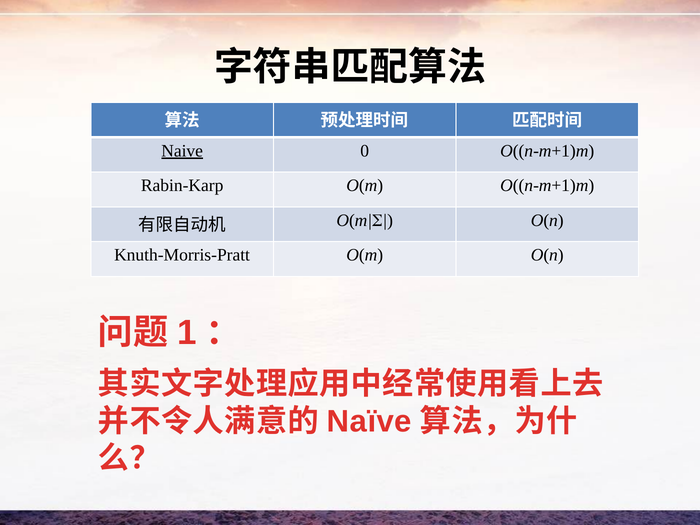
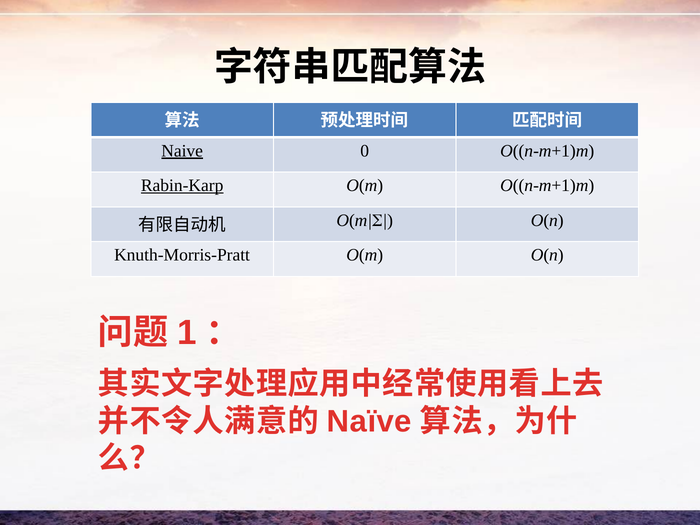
Rabin-Karp underline: none -> present
